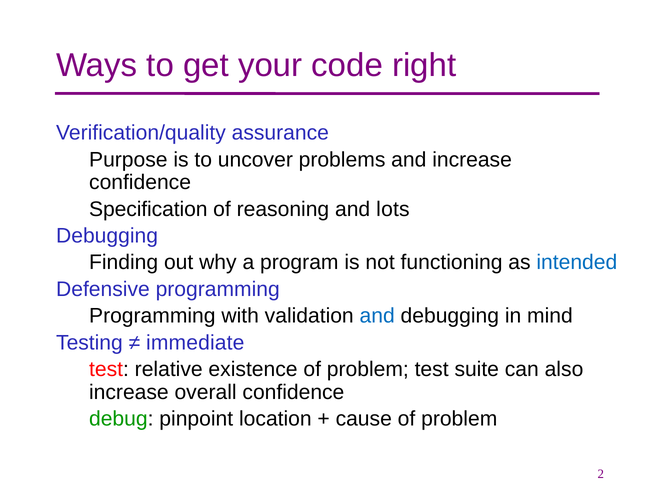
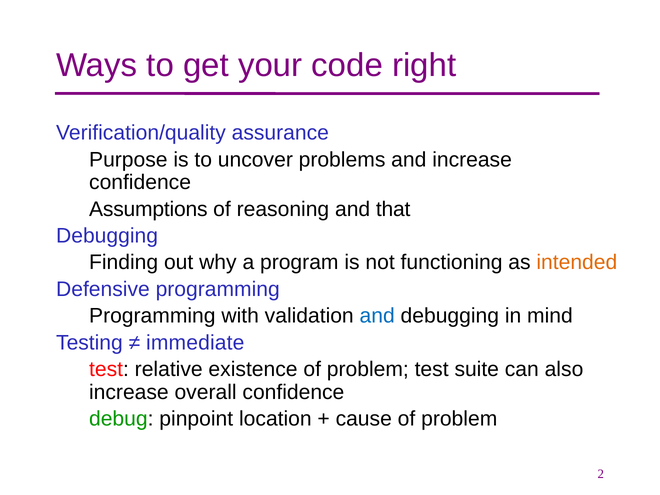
Specification: Specification -> Assumptions
lots: lots -> that
intended colour: blue -> orange
